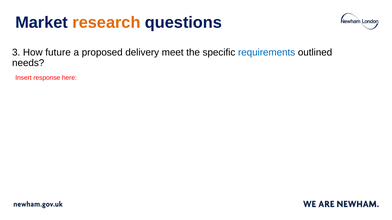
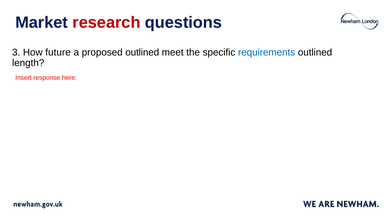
research colour: orange -> red
proposed delivery: delivery -> outlined
needs: needs -> length
